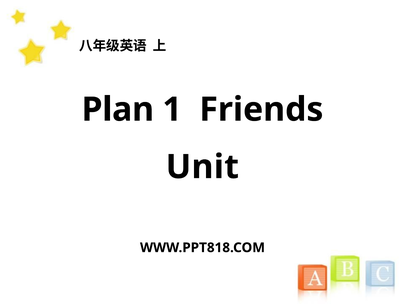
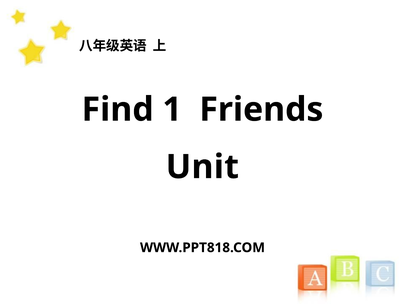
Plan: Plan -> Find
